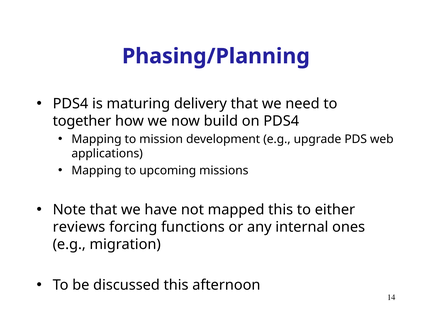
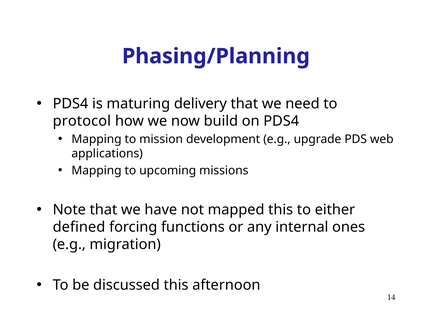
together: together -> protocol
reviews: reviews -> defined
